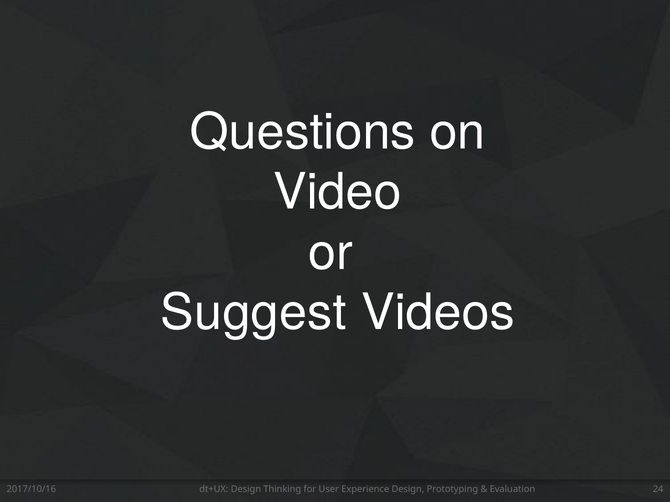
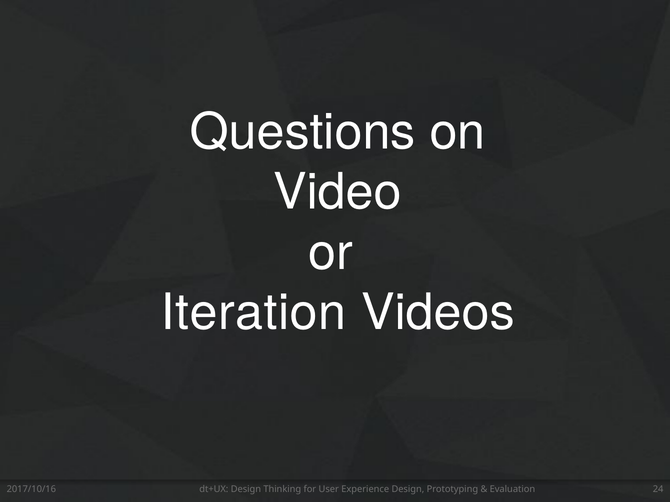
Suggest: Suggest -> Iteration
